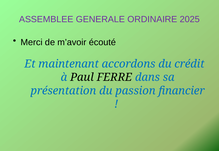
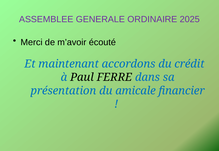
passion: passion -> amicale
